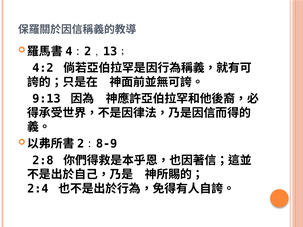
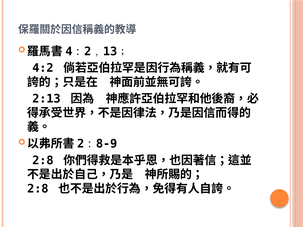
9:13: 9:13 -> 2:13
2:4 at (38, 189): 2:4 -> 2:8
